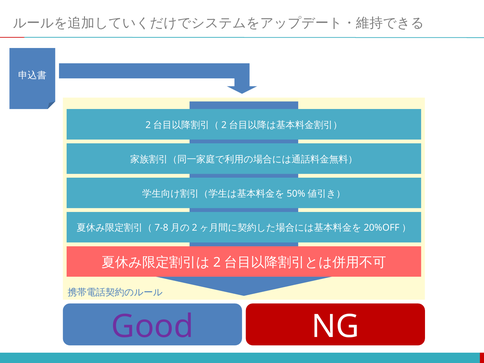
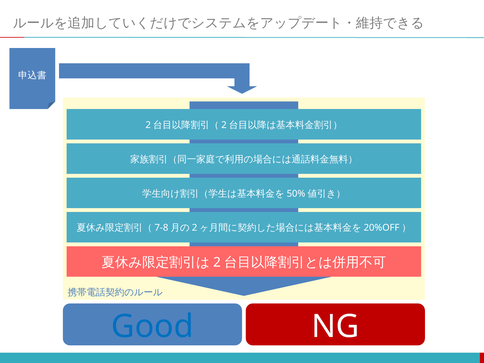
Good colour: purple -> blue
